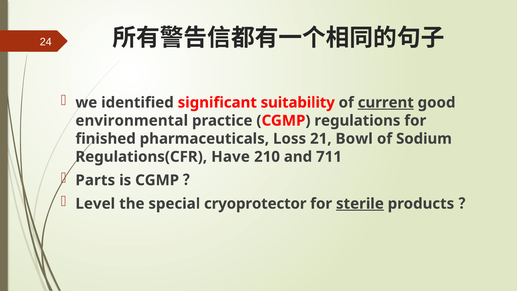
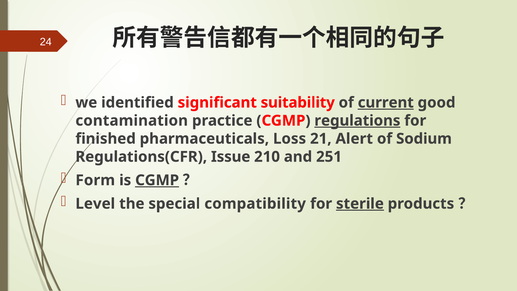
environmental: environmental -> contamination
regulations underline: none -> present
Bowl: Bowl -> Alert
Have: Have -> Issue
711: 711 -> 251
Parts: Parts -> Form
CGMP at (157, 180) underline: none -> present
cryoprotector: cryoprotector -> compatibility
